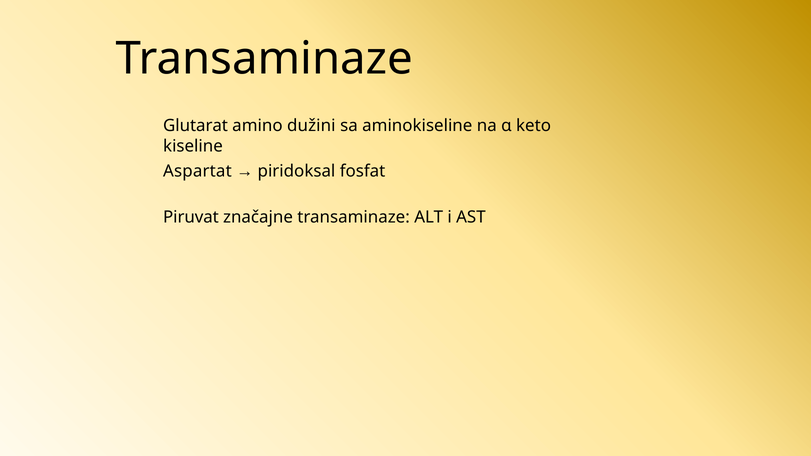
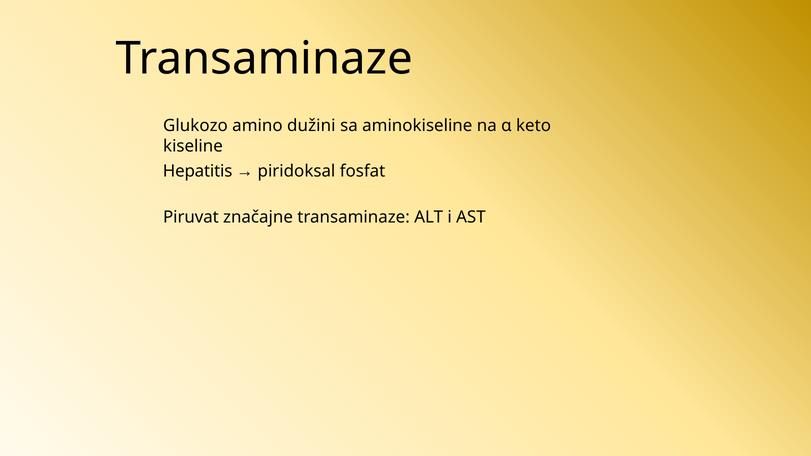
Glutarat: Glutarat -> Glukozo
Aspartat: Aspartat -> Hepatitis
